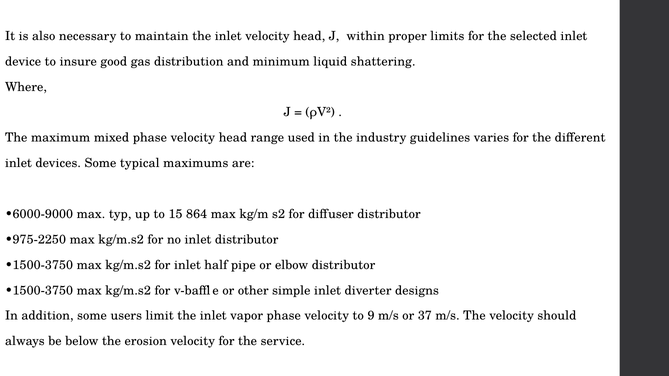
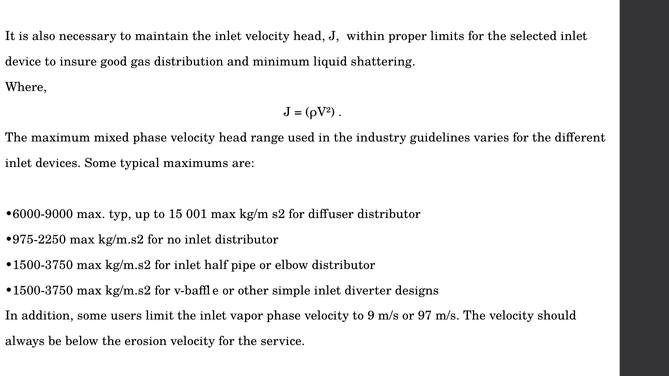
864: 864 -> 001
37: 37 -> 97
